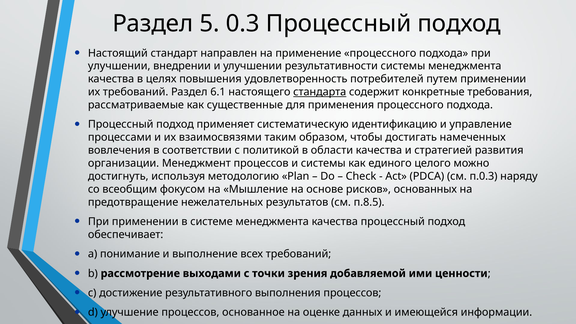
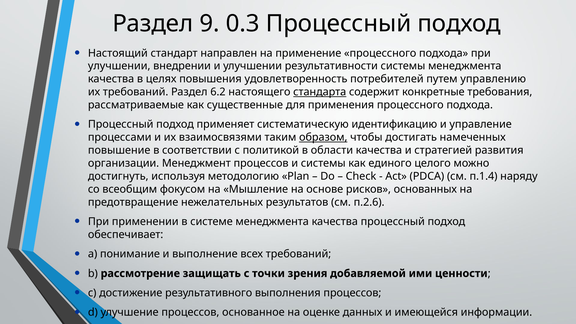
5: 5 -> 9
путем применении: применении -> управлению
6.1: 6.1 -> 6.2
образом underline: none -> present
вовлечения: вовлечения -> повышение
п.0.3: п.0.3 -> п.1.4
п.8.5: п.8.5 -> п.2.6
выходами: выходами -> защищать
